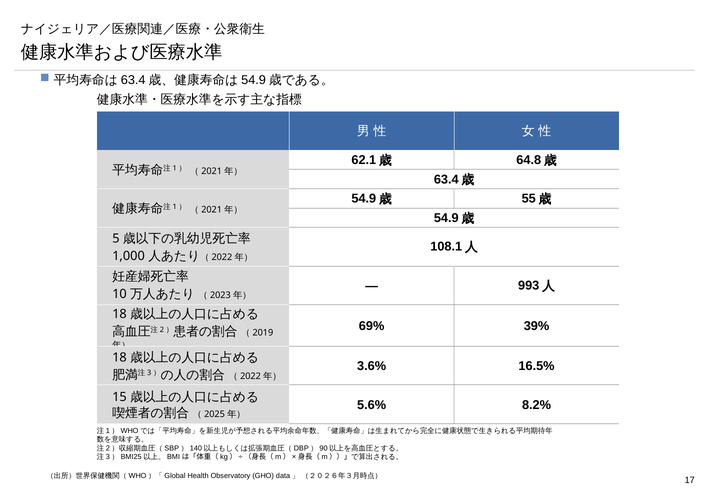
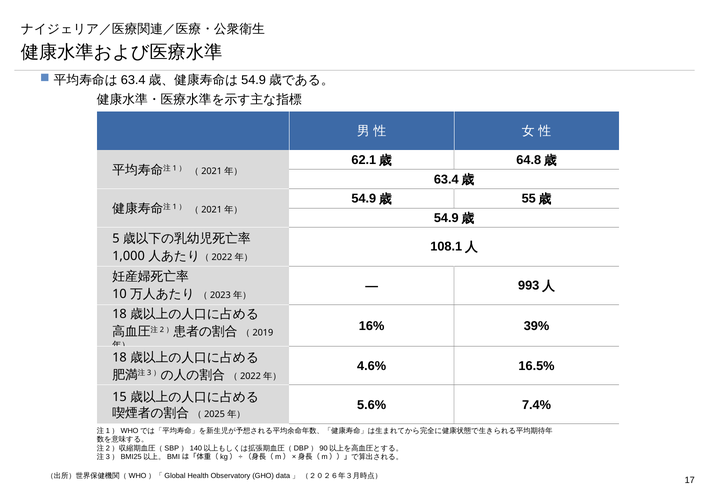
69%: 69% -> 16%
3.6%: 3.6% -> 4.6%
8.2%: 8.2% -> 7.4%
